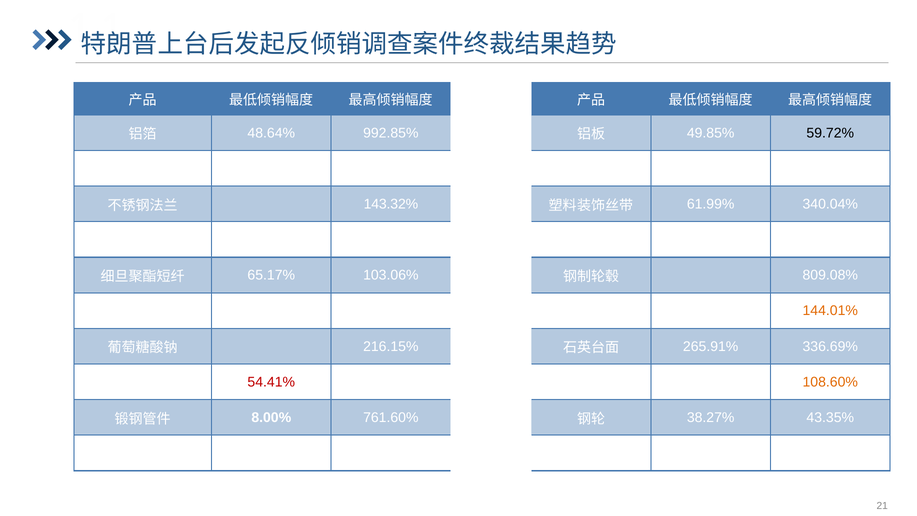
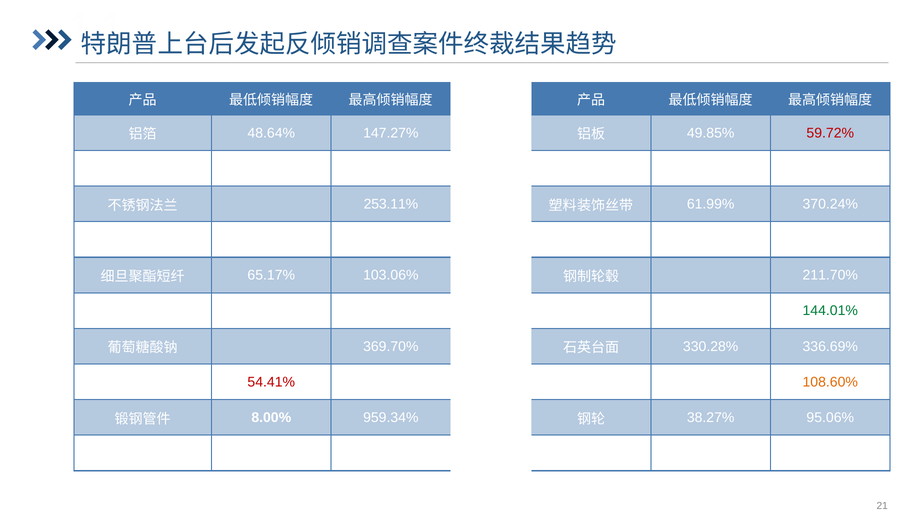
992.85%: 992.85% -> 147.27%
59.72% colour: black -> red
143.32%: 143.32% -> 253.11%
340.04%: 340.04% -> 370.24%
809.08%: 809.08% -> 211.70%
144.01% colour: orange -> green
216.15%: 216.15% -> 369.70%
265.91%: 265.91% -> 330.28%
761.60%: 761.60% -> 959.34%
43.35%: 43.35% -> 95.06%
